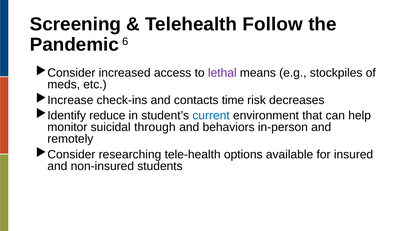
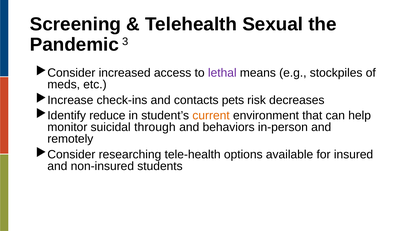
Follow: Follow -> Sexual
6: 6 -> 3
time: time -> pets
current colour: blue -> orange
